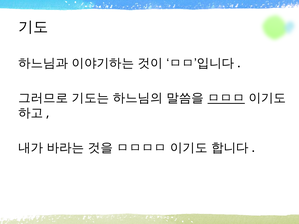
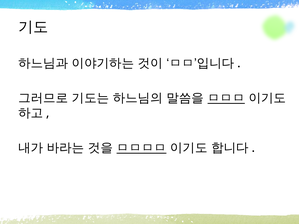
ㅁㅁㅁㅁ underline: none -> present
